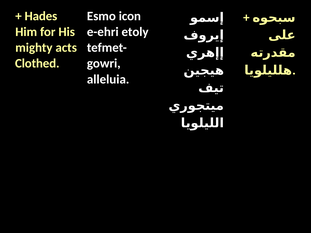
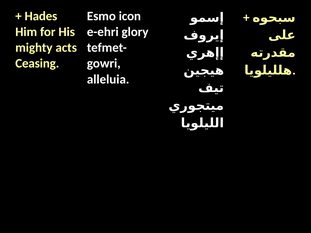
etoly: etoly -> glory
Clothed: Clothed -> Ceasing
